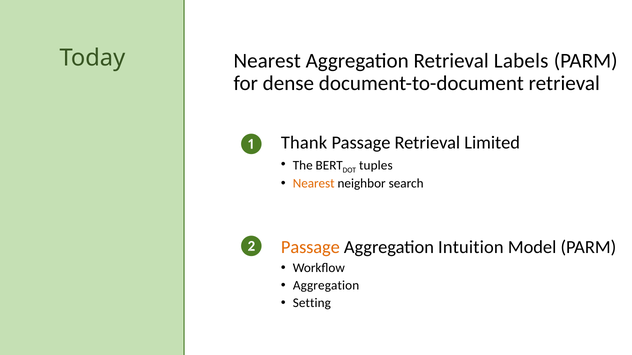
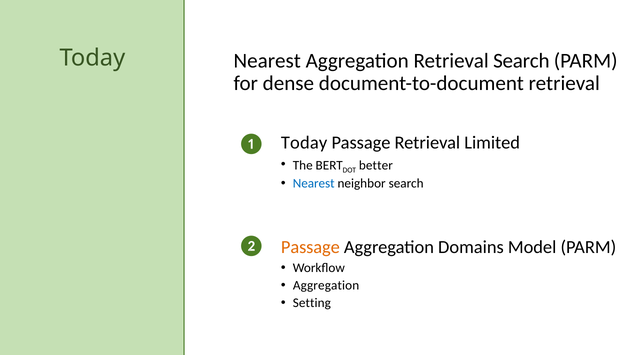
Retrieval Labels: Labels -> Search
Thank at (304, 143): Thank -> Today
tuples: tuples -> better
Nearest at (314, 184) colour: orange -> blue
Intuition: Intuition -> Domains
